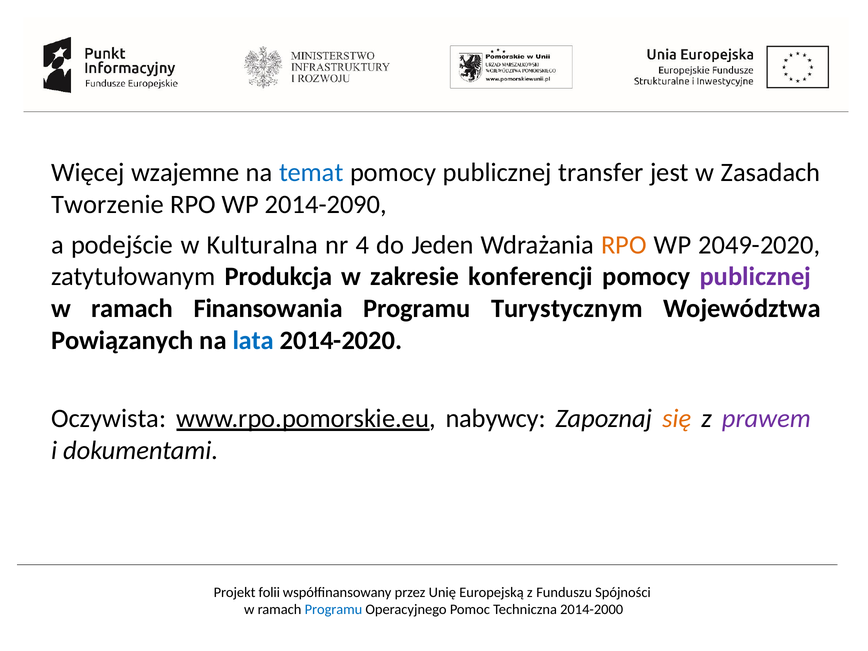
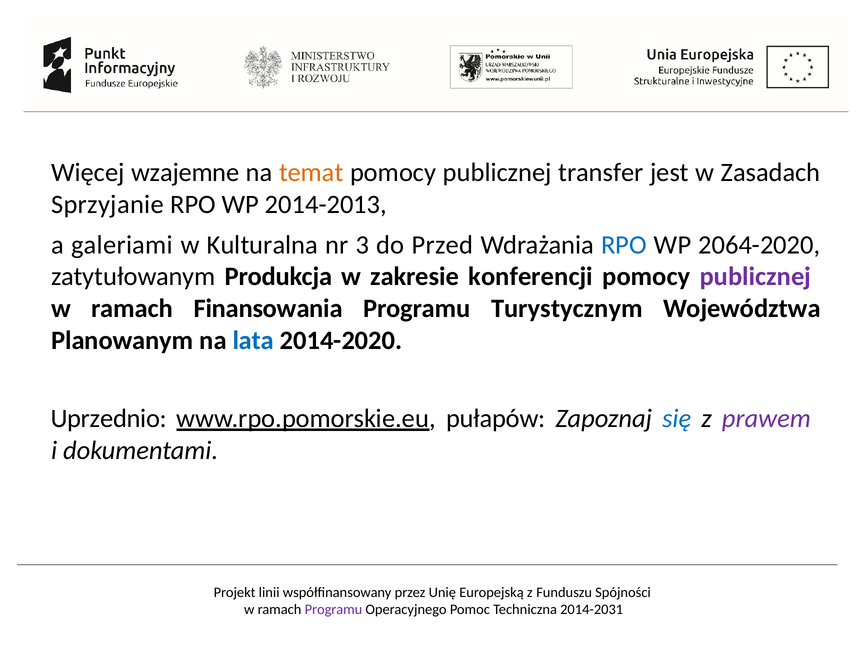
temat colour: blue -> orange
Tworzenie: Tworzenie -> Sprzyjanie
2014-2090: 2014-2090 -> 2014-2013
podejście: podejście -> galeriami
4: 4 -> 3
Jeden: Jeden -> Przed
RPO at (624, 245) colour: orange -> blue
2049-2020: 2049-2020 -> 2064-2020
Powiązanych: Powiązanych -> Planowanym
Oczywista: Oczywista -> Uprzednio
nabywcy: nabywcy -> pułapów
się colour: orange -> blue
folii: folii -> linii
Programu at (333, 610) colour: blue -> purple
2014-2000: 2014-2000 -> 2014-2031
